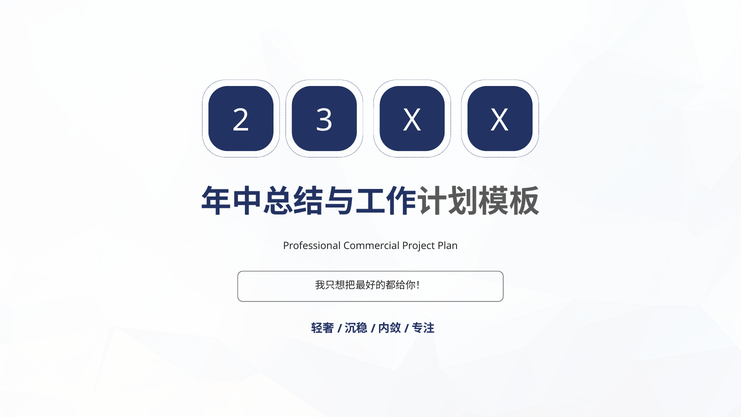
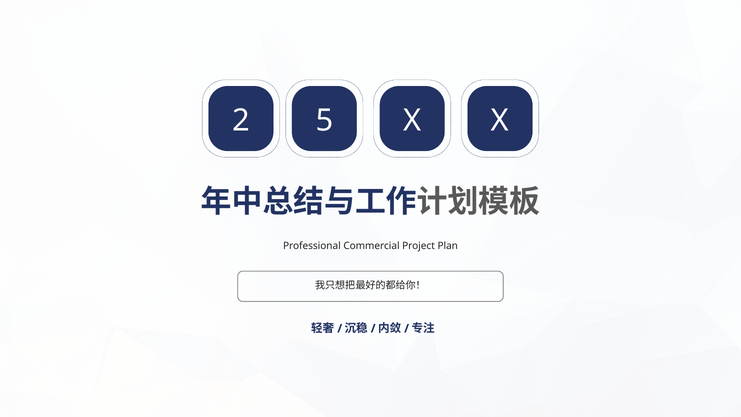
3: 3 -> 5
